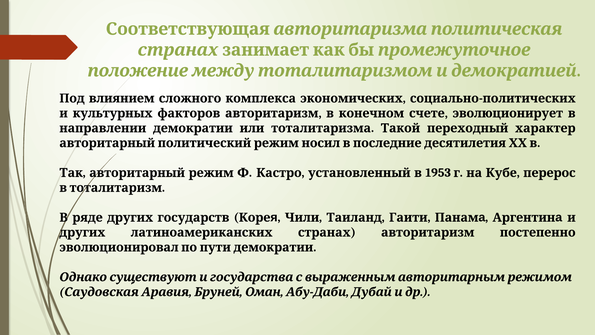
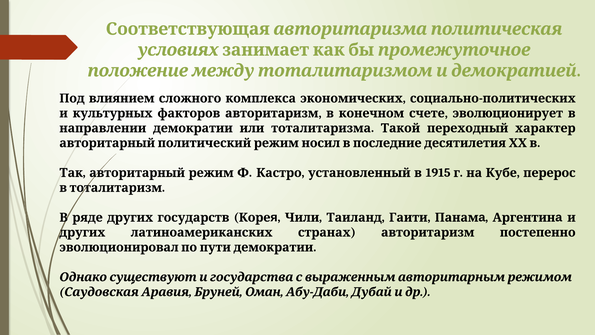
странах at (178, 50): странах -> условиях
1953: 1953 -> 1915
